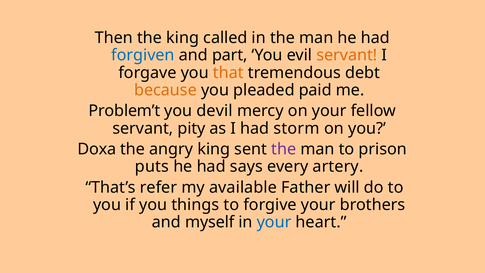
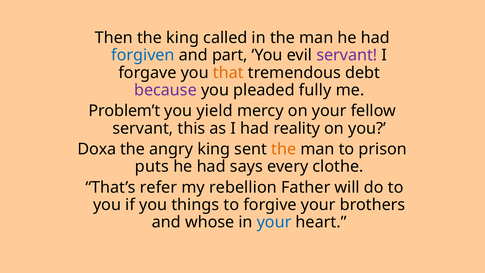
servant at (347, 55) colour: orange -> purple
because colour: orange -> purple
paid: paid -> fully
devil: devil -> yield
pity: pity -> this
storm: storm -> reality
the at (284, 149) colour: purple -> orange
artery: artery -> clothe
available: available -> rebellion
myself: myself -> whose
